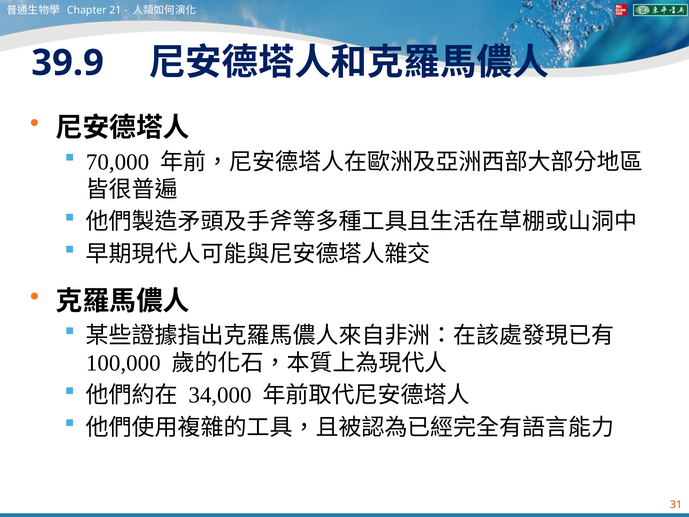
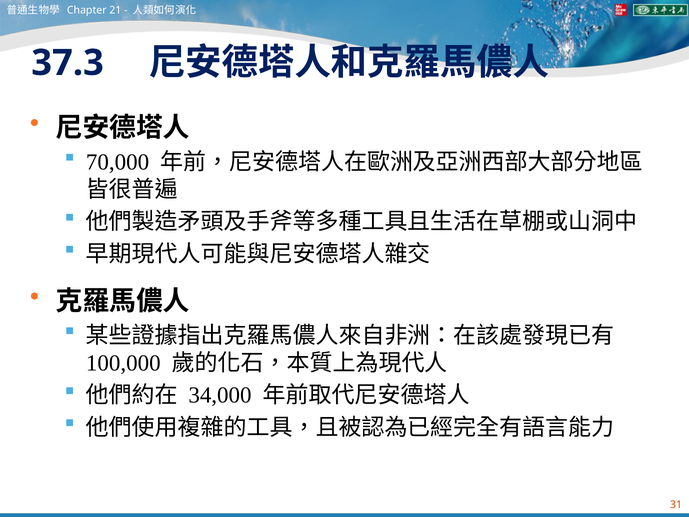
39.9: 39.9 -> 37.3
